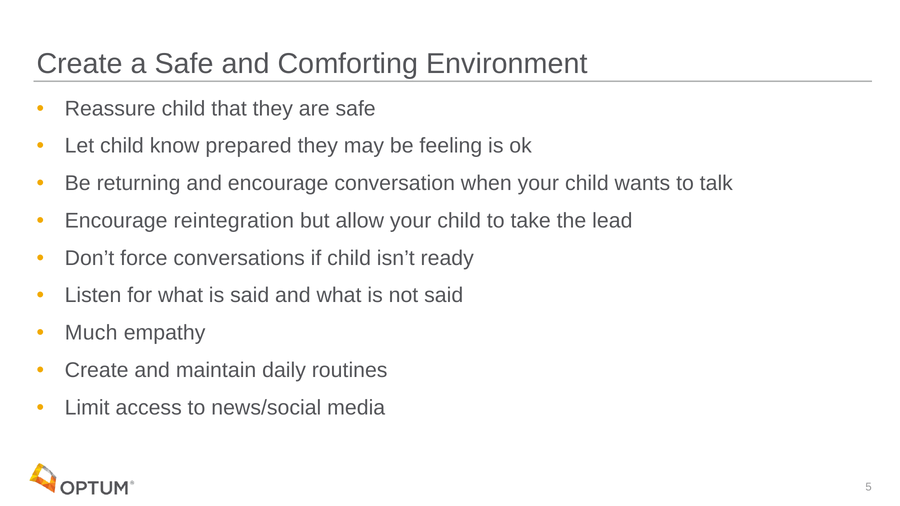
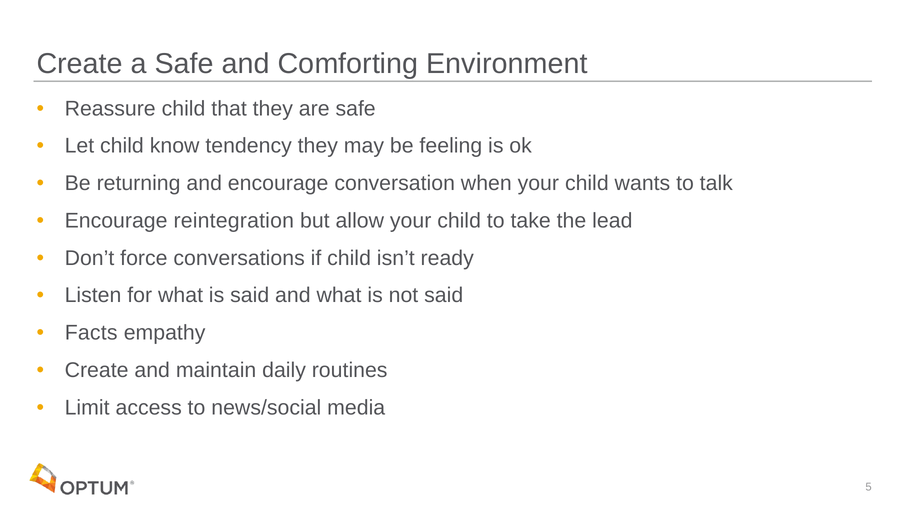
prepared: prepared -> tendency
Much: Much -> Facts
